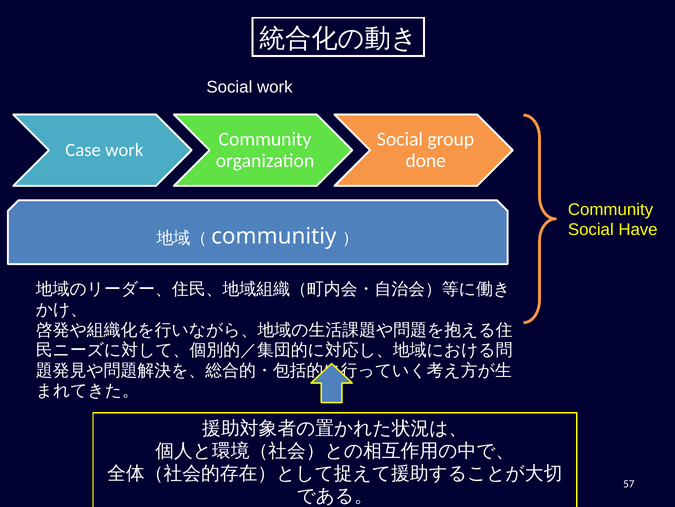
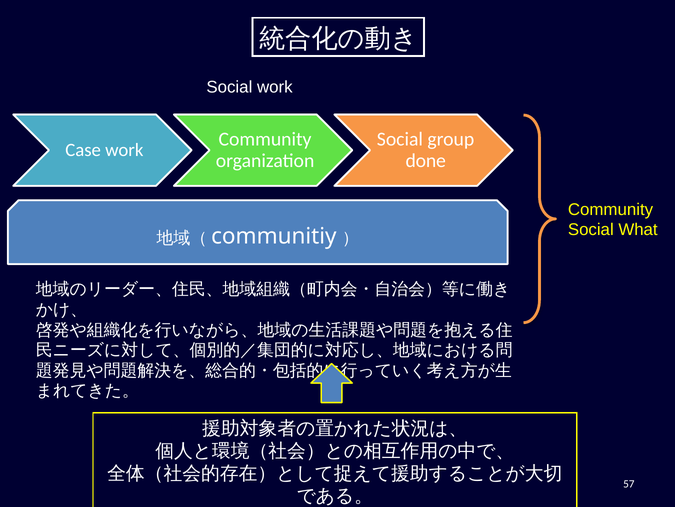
Have: Have -> What
